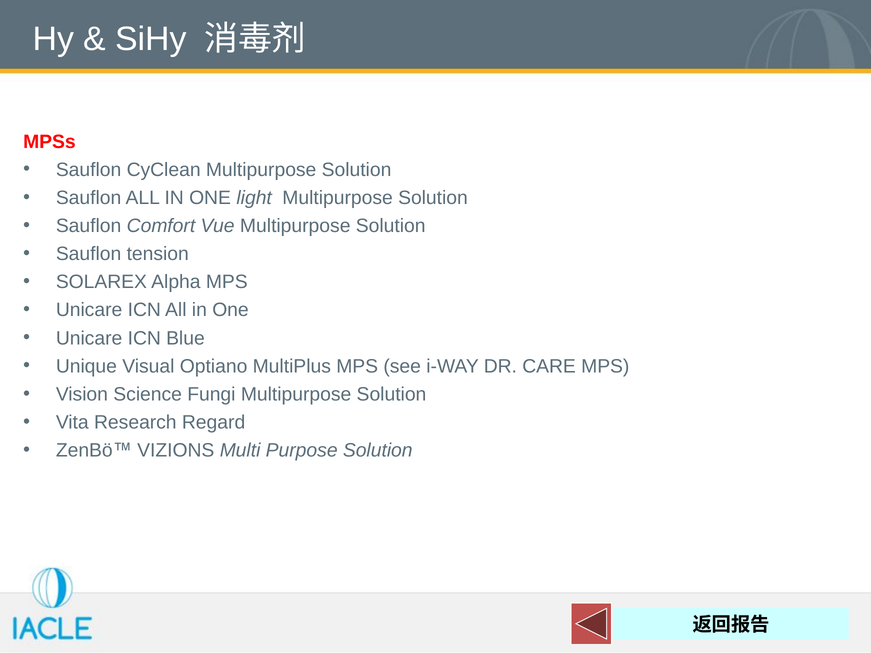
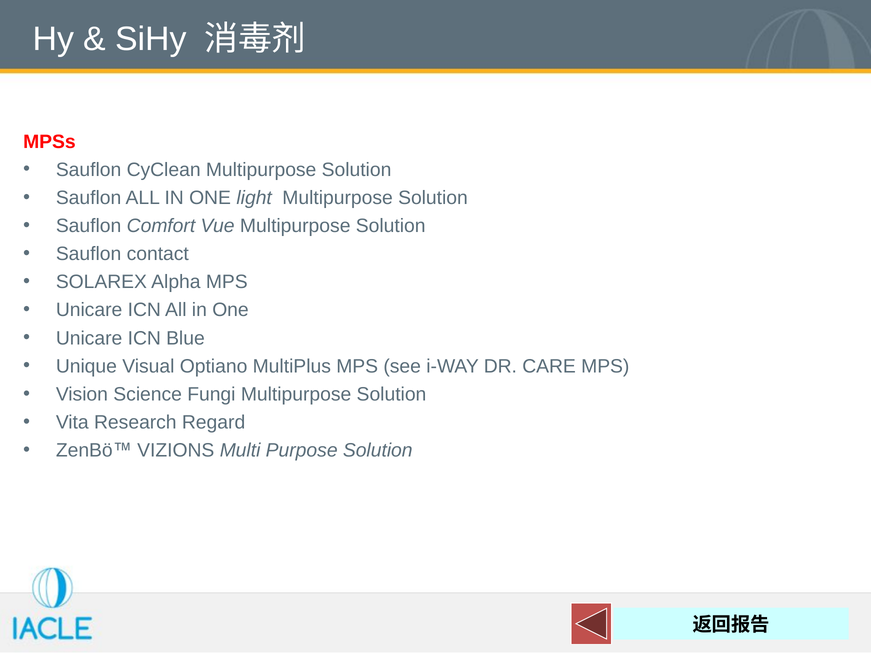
tension: tension -> contact
